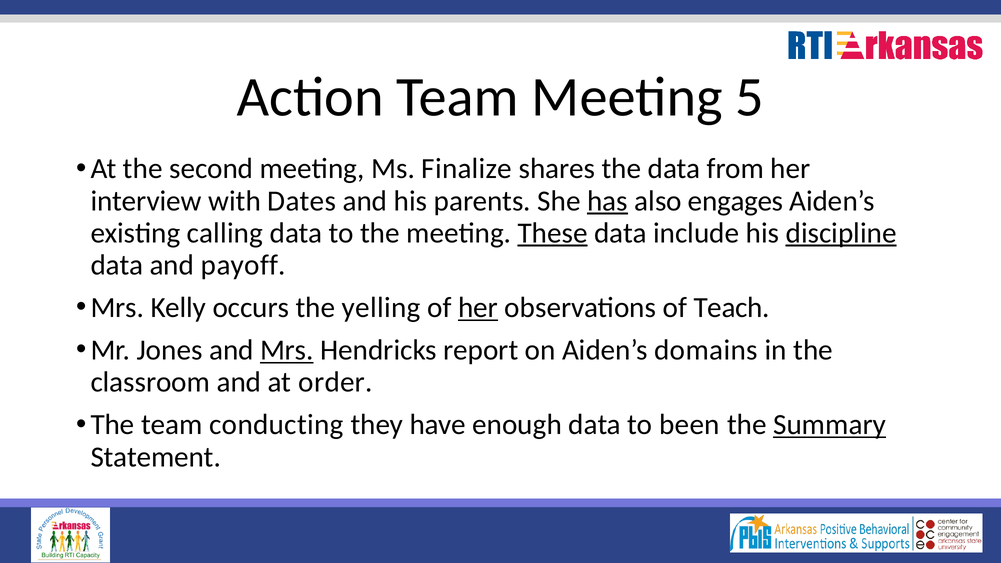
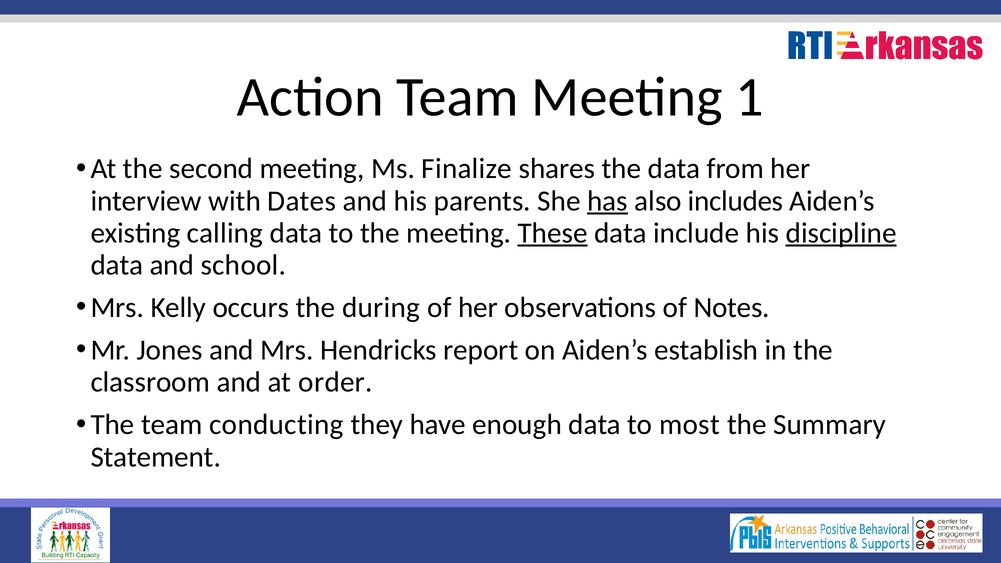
5: 5 -> 1
engages: engages -> includes
payoff: payoff -> school
yelling: yelling -> during
her at (478, 308) underline: present -> none
Teach: Teach -> Notes
Mrs at (287, 350) underline: present -> none
domains: domains -> establish
been: been -> most
Summary underline: present -> none
